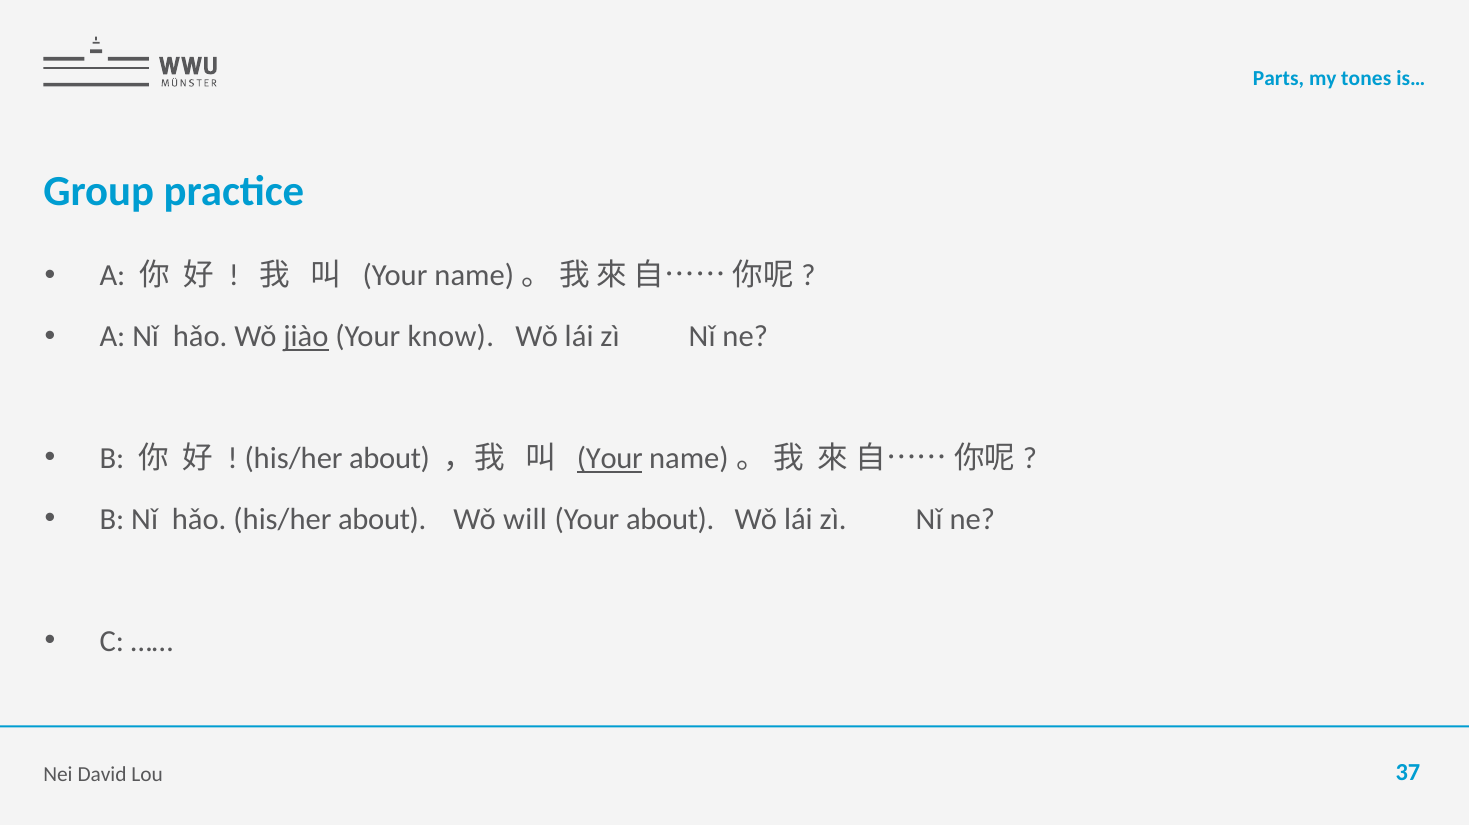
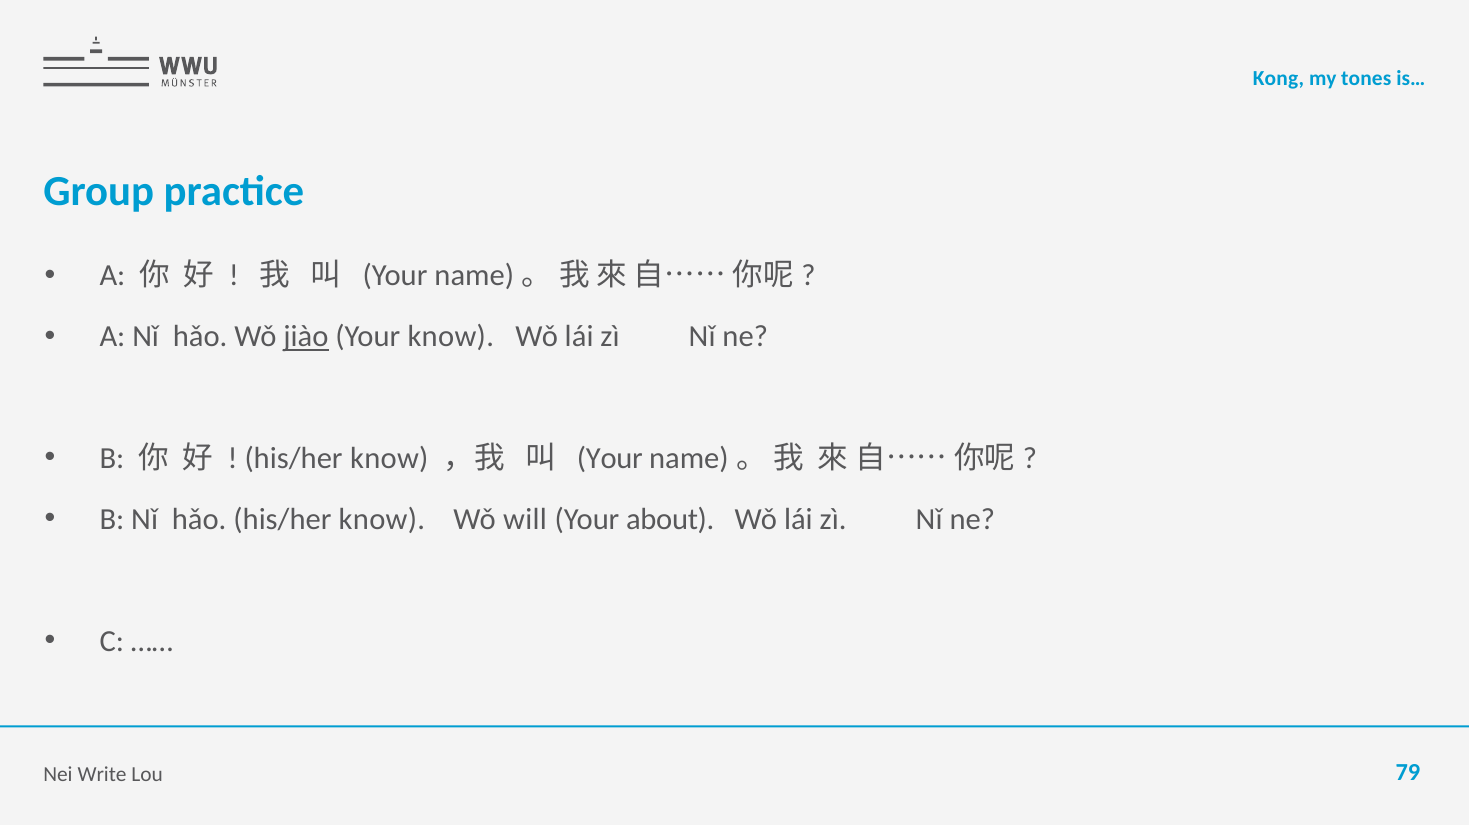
Parts: Parts -> Kong
about at (390, 459): about -> know
Your at (610, 459) underline: present -> none
hǎo his/her about: about -> know
David: David -> Write
37: 37 -> 79
